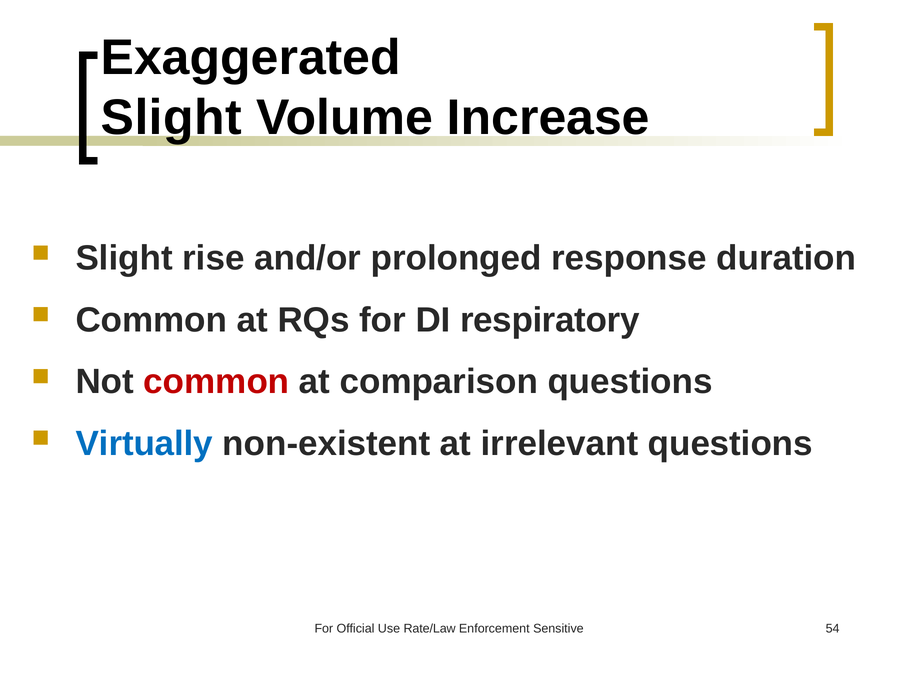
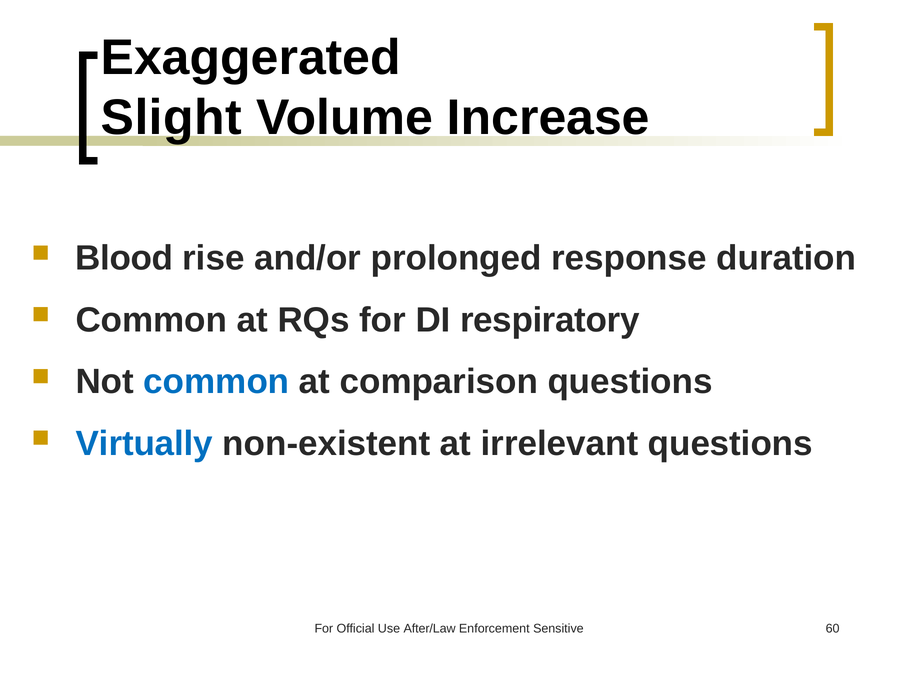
Slight at (124, 258): Slight -> Blood
common at (216, 382) colour: red -> blue
Rate/Law: Rate/Law -> After/Law
54: 54 -> 60
